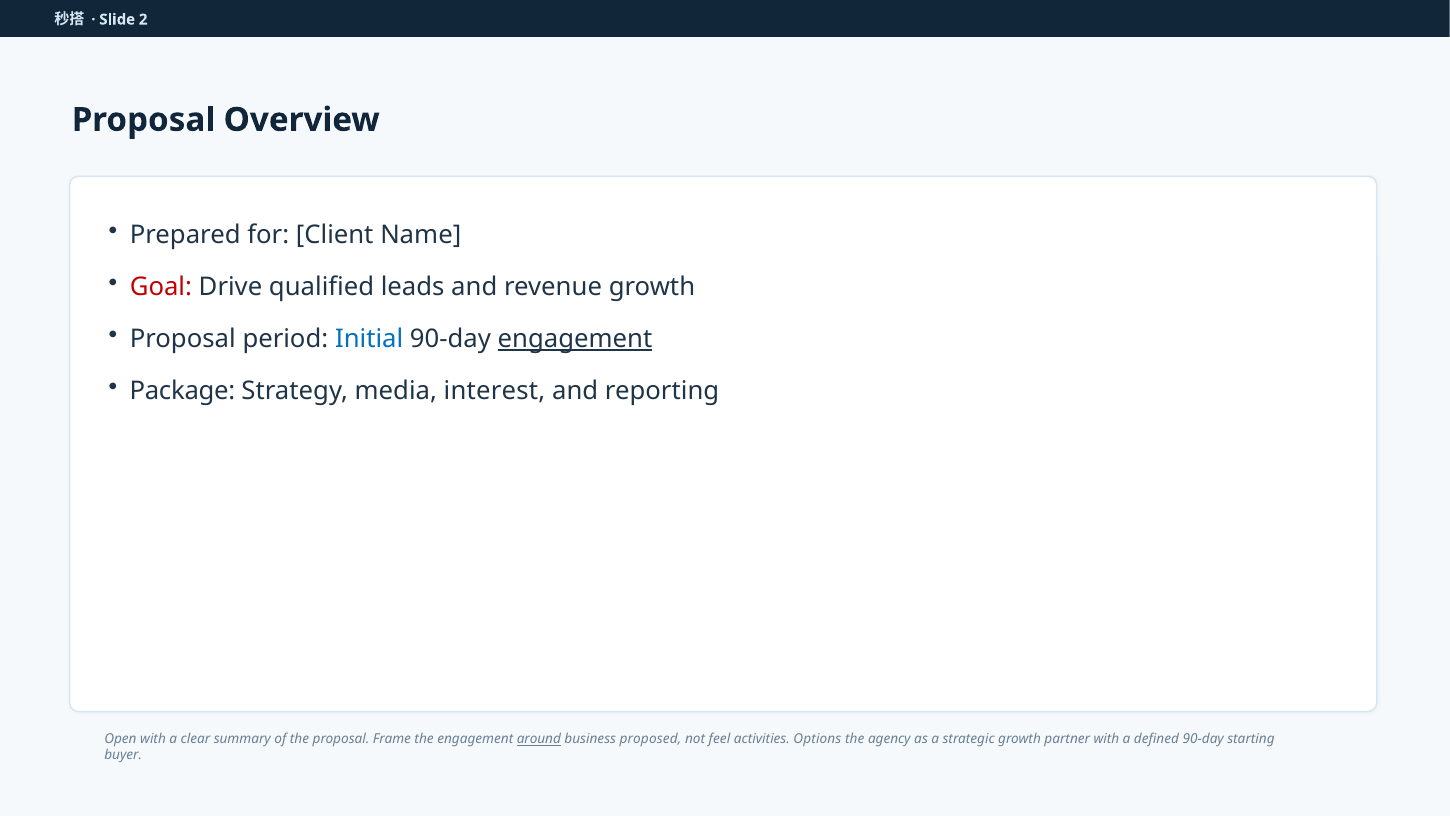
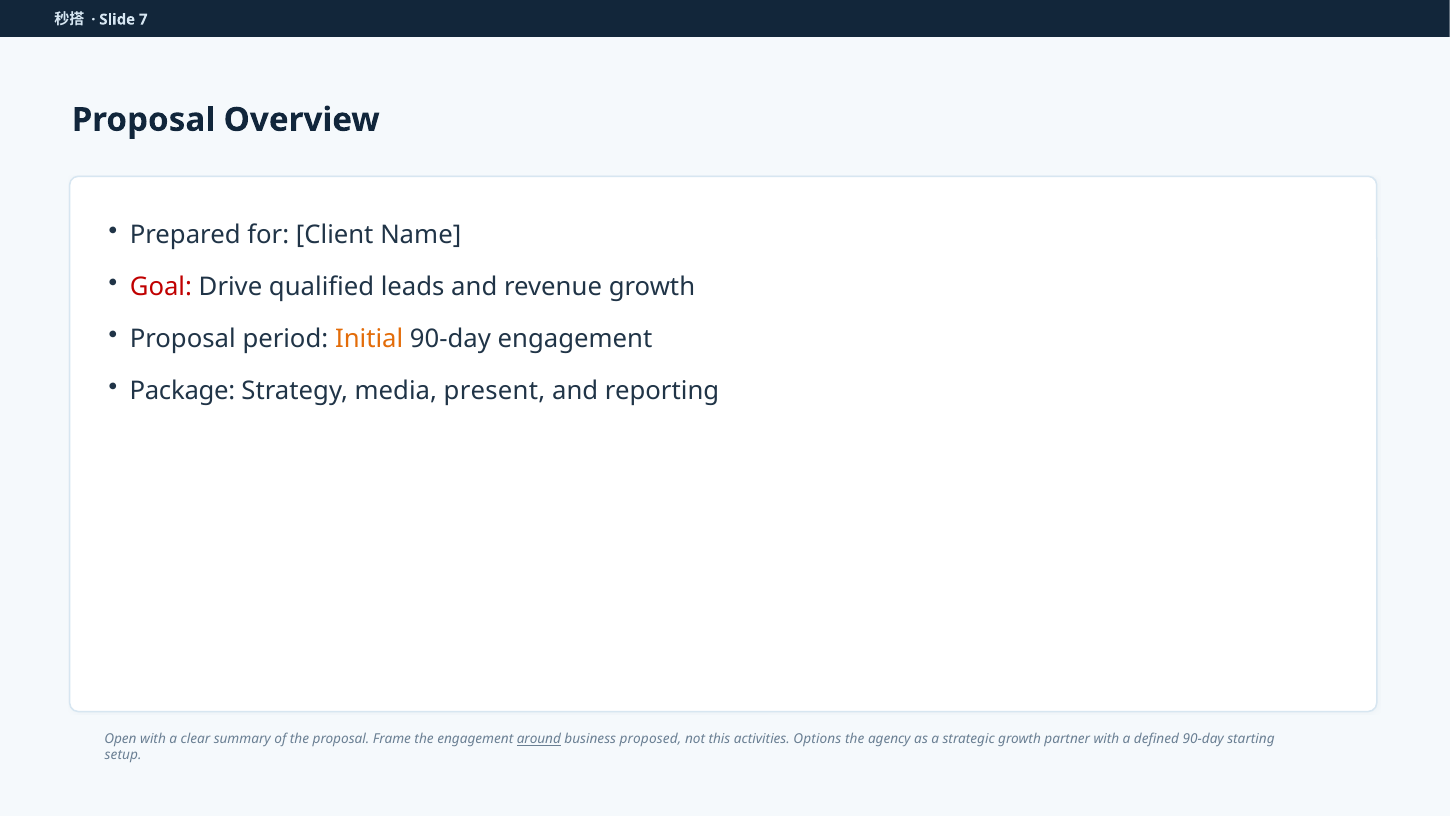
2: 2 -> 7
Initial colour: blue -> orange
engagement at (575, 339) underline: present -> none
interest: interest -> present
feel: feel -> this
buyer: buyer -> setup
